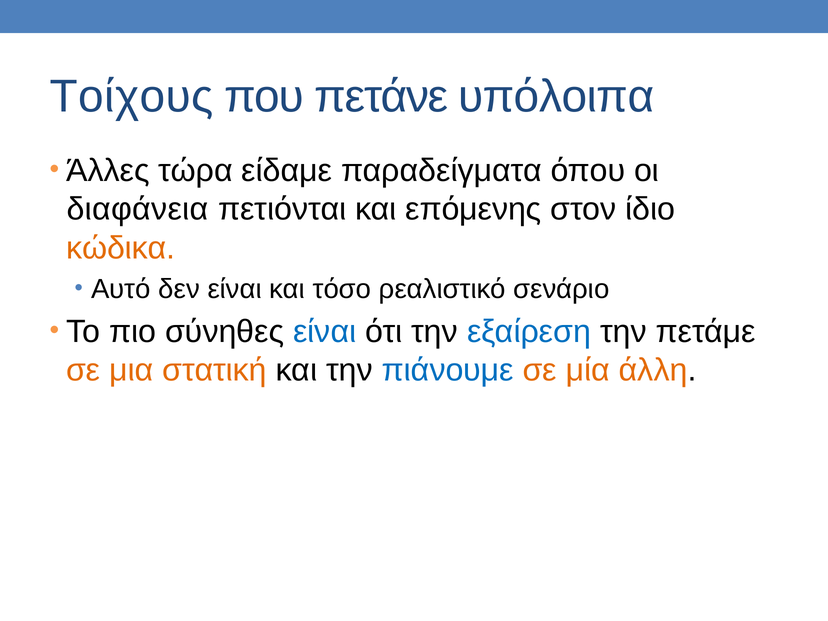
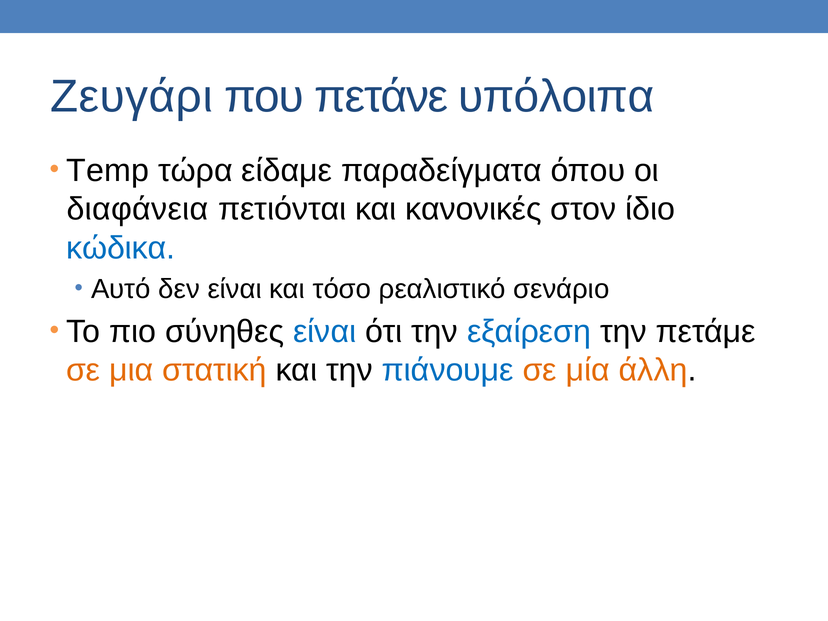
Τοίχους: Τοίχους -> Ζευγάρι
Άλλες: Άλλες -> Temp
επόμενης: επόμενης -> κανονικές
κώδικα colour: orange -> blue
